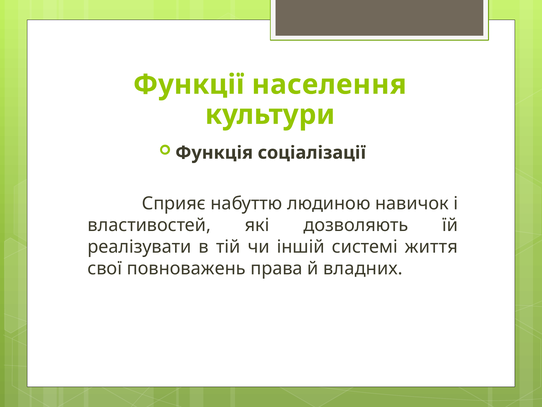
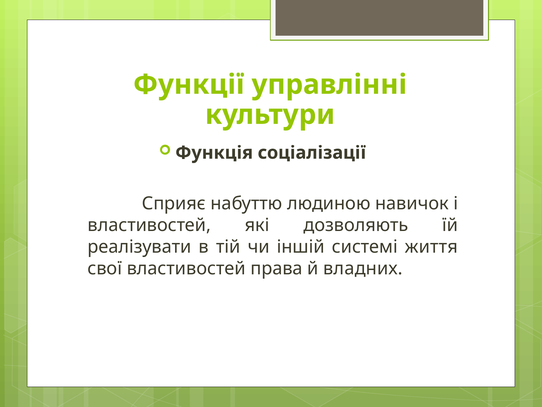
населення: населення -> управлінні
свої повноважень: повноважень -> властивостей
